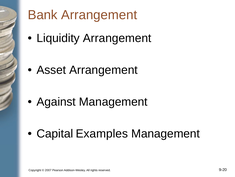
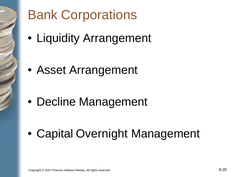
Bank Arrangement: Arrangement -> Corporations
Against: Against -> Decline
Examples: Examples -> Overnight
